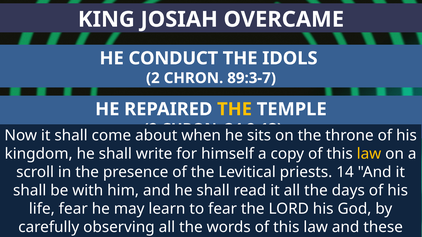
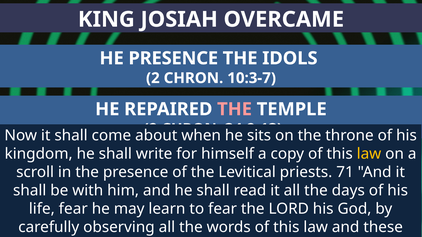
HE CONDUCT: CONDUCT -> PRESENCE
89:3-7: 89:3-7 -> 10:3-7
THE at (235, 109) colour: yellow -> pink
14: 14 -> 71
